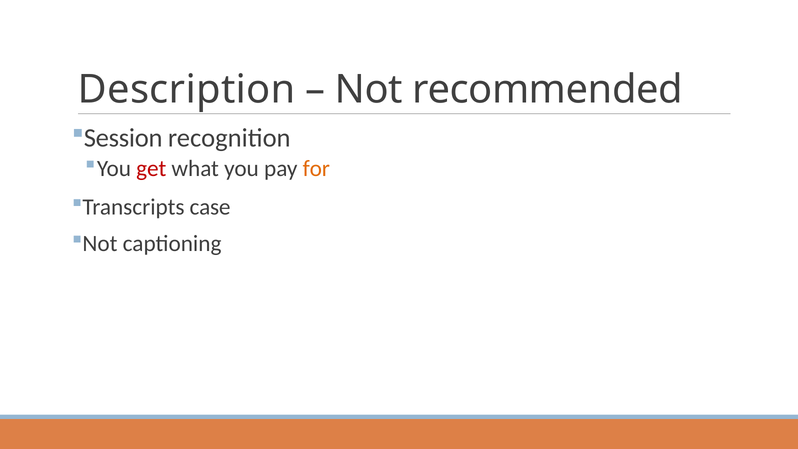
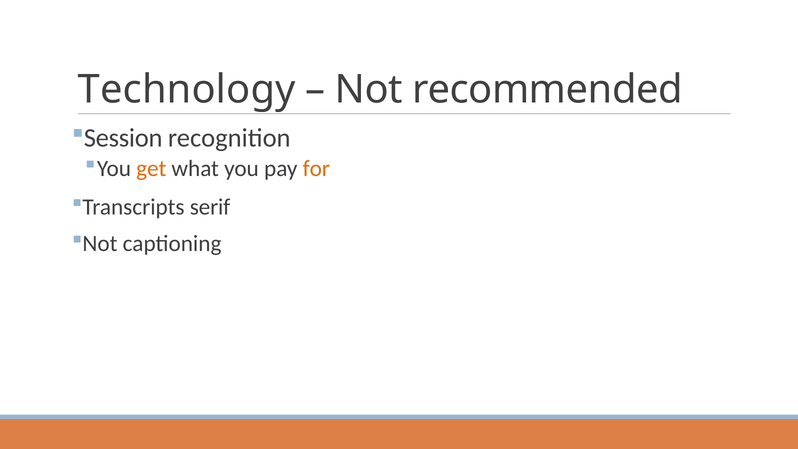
Description: Description -> Technology
get colour: red -> orange
case: case -> serif
